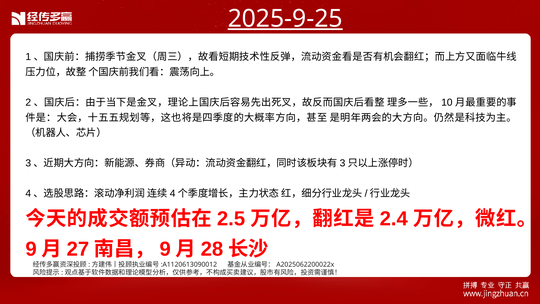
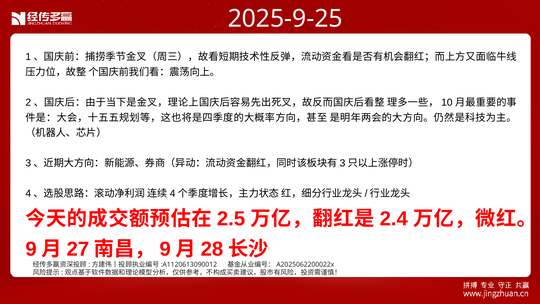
2025-9-25 underline: present -> none
